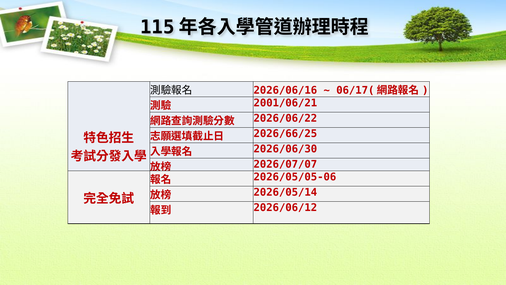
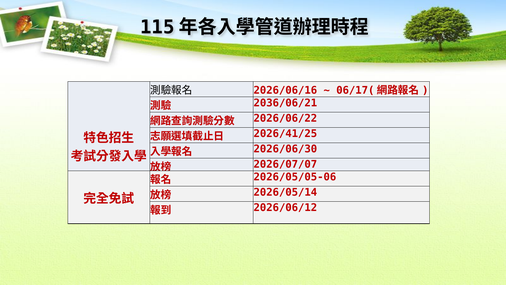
2001/06/21: 2001/06/21 -> 2036/06/21
2026/66/25: 2026/66/25 -> 2026/41/25
